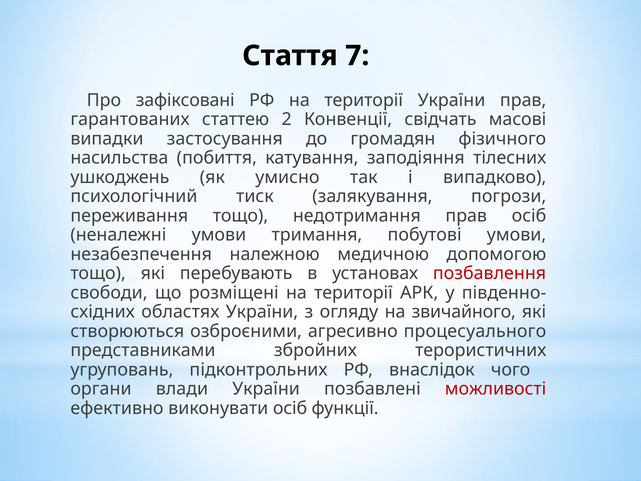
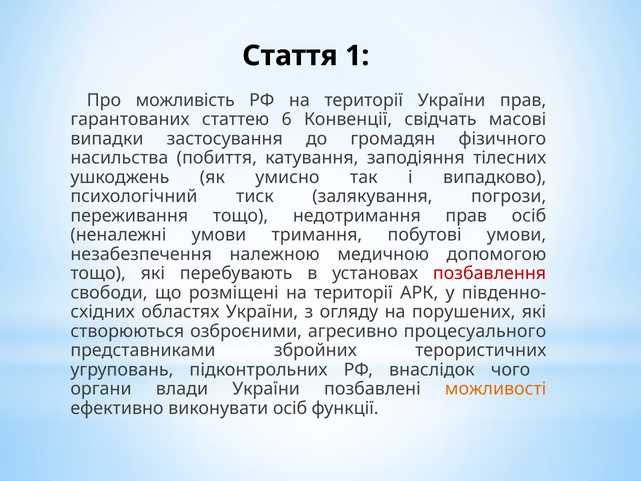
7: 7 -> 1
зафіксовані: зафіксовані -> можливість
2: 2 -> 6
звичайного: звичайного -> порушених
можливості colour: red -> orange
